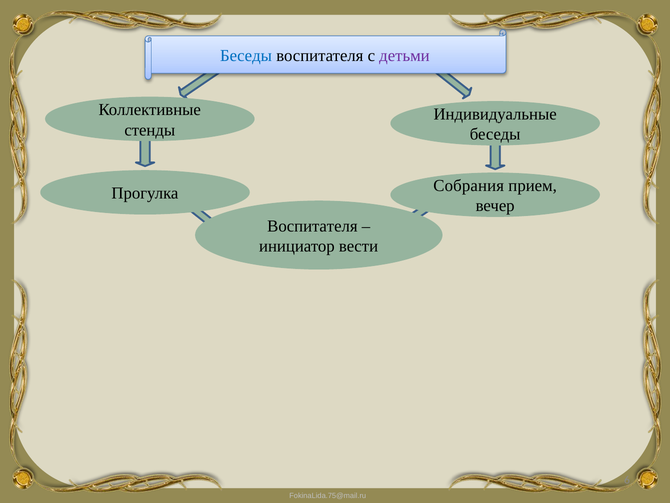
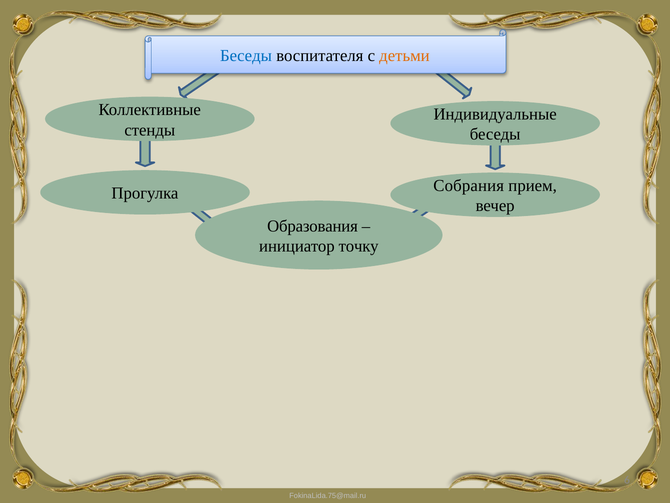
детьми colour: purple -> orange
Воспитателя at (312, 226): Воспитателя -> Образования
вести: вести -> точку
